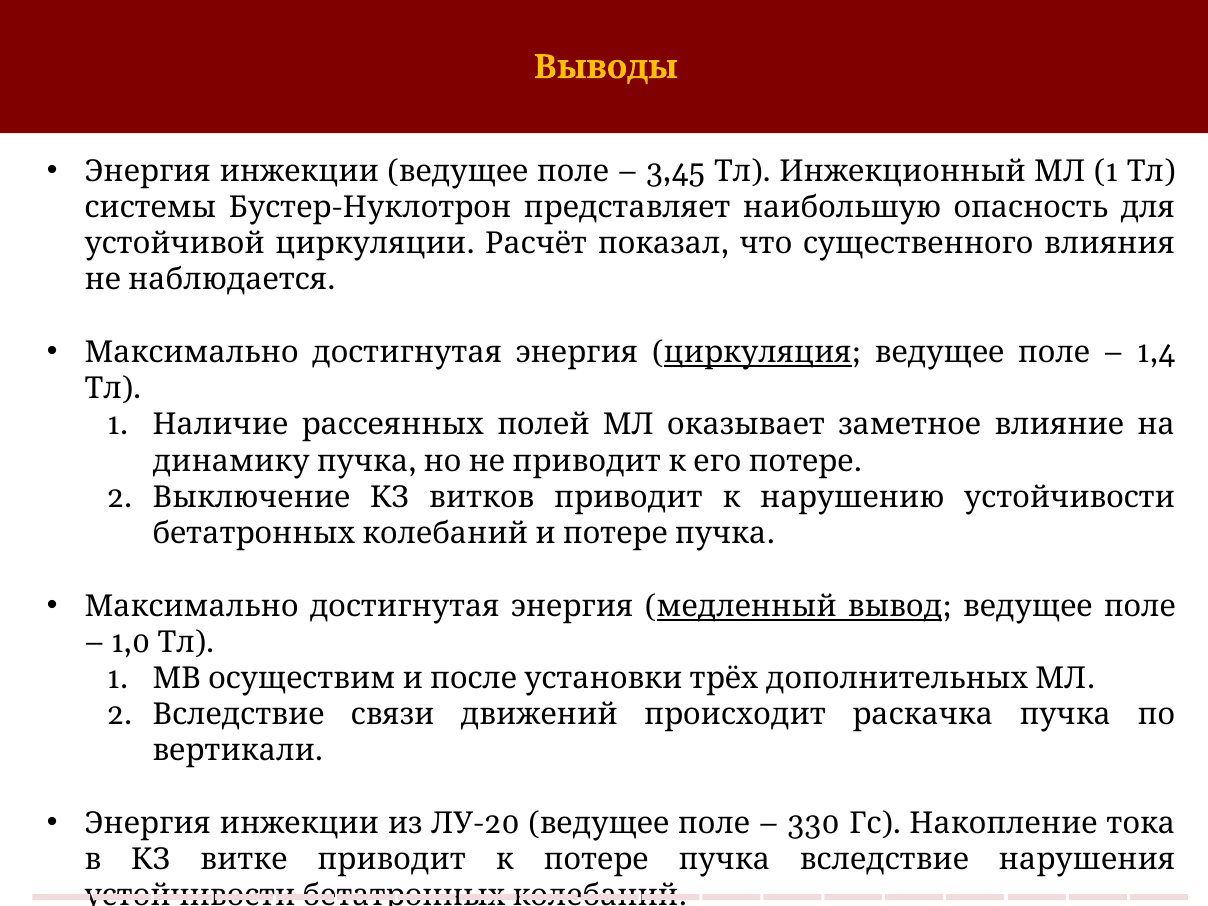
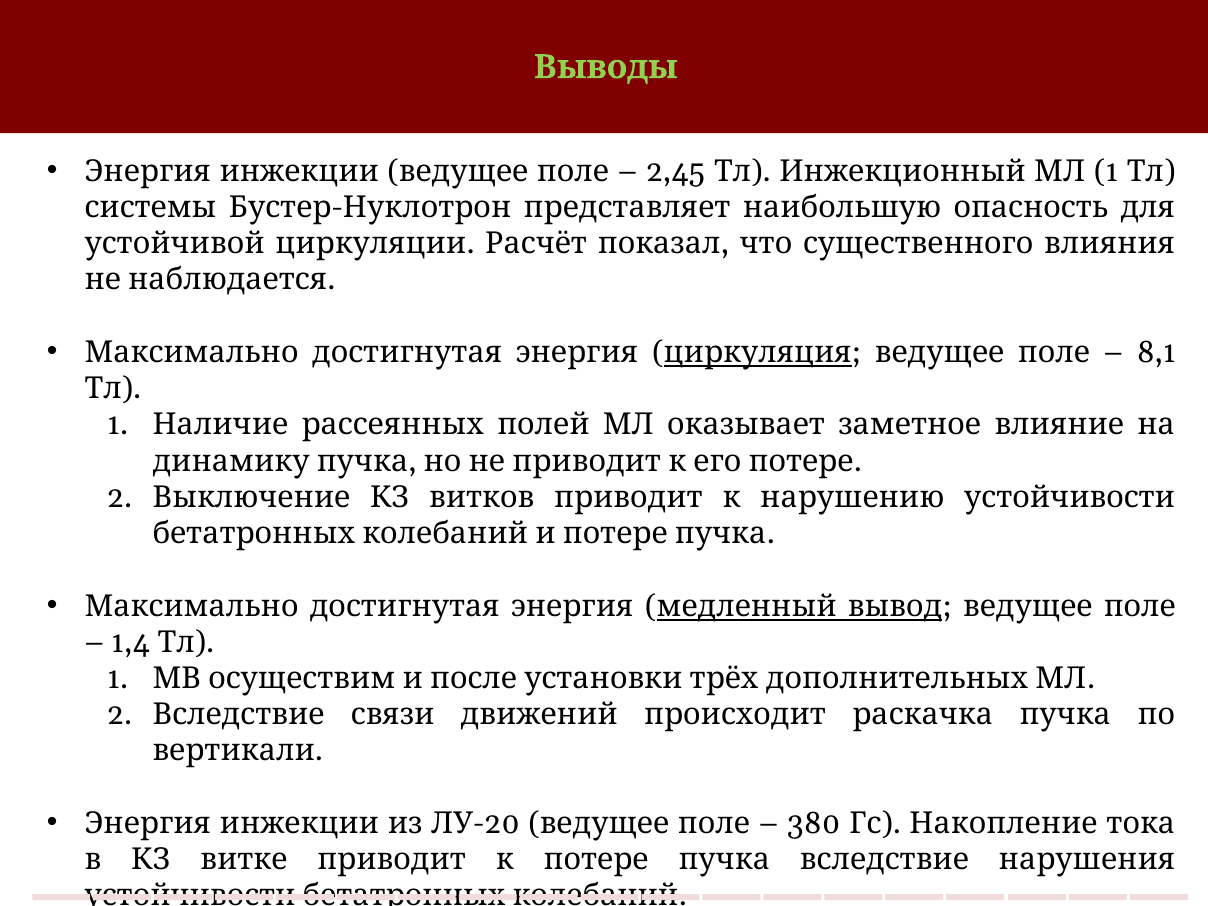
Выводы colour: yellow -> light green
3,45: 3,45 -> 2,45
1,4: 1,4 -> 8,1
1,0: 1,0 -> 1,4
330: 330 -> 380
